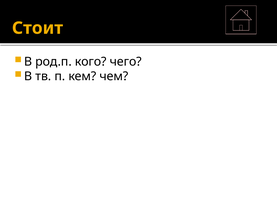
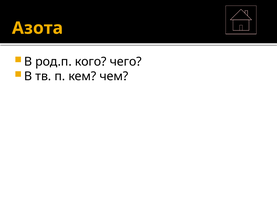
Стоит: Стоит -> Азота
